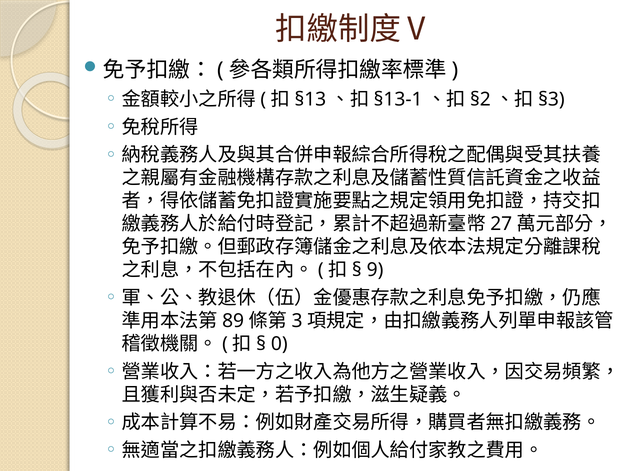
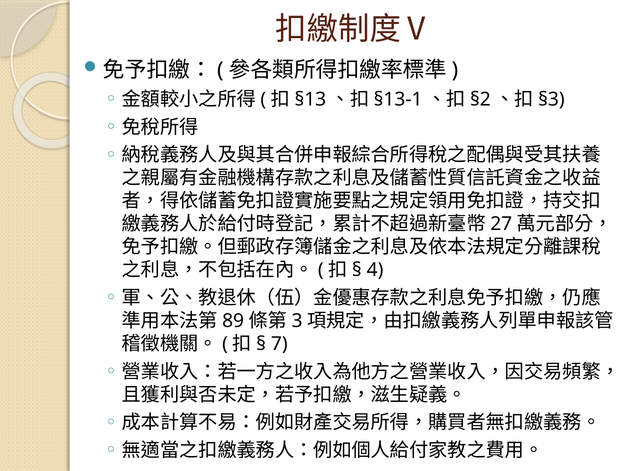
9: 9 -> 4
0: 0 -> 7
